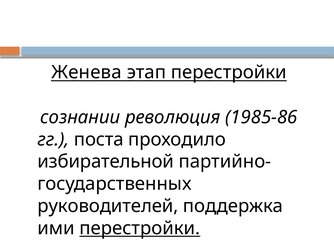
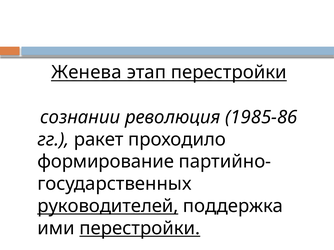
поста: поста -> ракет
избирательной: избирательной -> формирование
руководителей underline: none -> present
